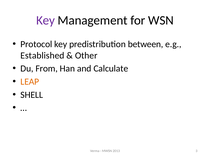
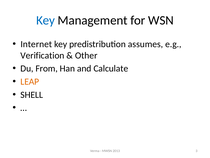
Key at (45, 20) colour: purple -> blue
Protocol: Protocol -> Internet
between: between -> assumes
Established: Established -> Verification
